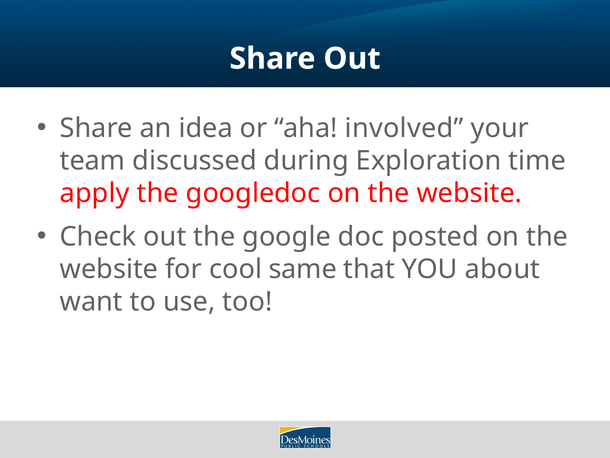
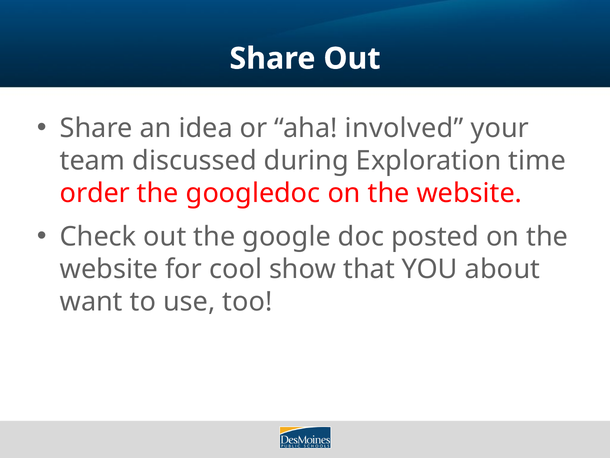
apply: apply -> order
same: same -> show
